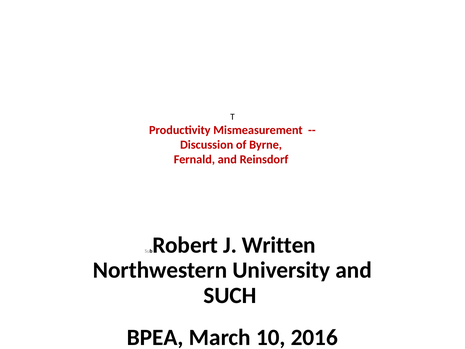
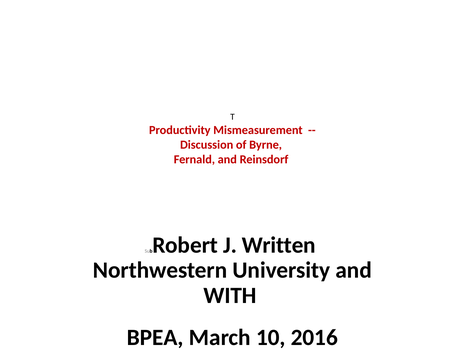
SUCH: SUCH -> WITH
